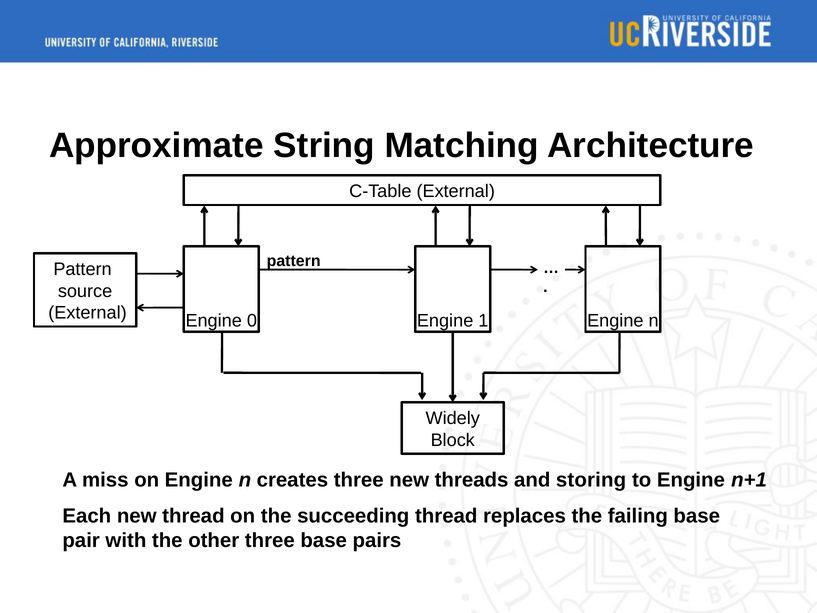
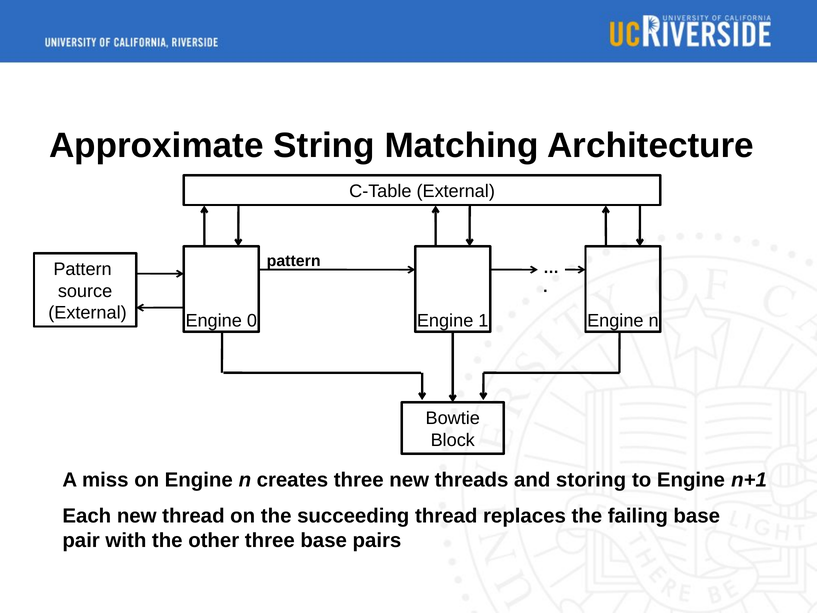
Widely: Widely -> Bowtie
